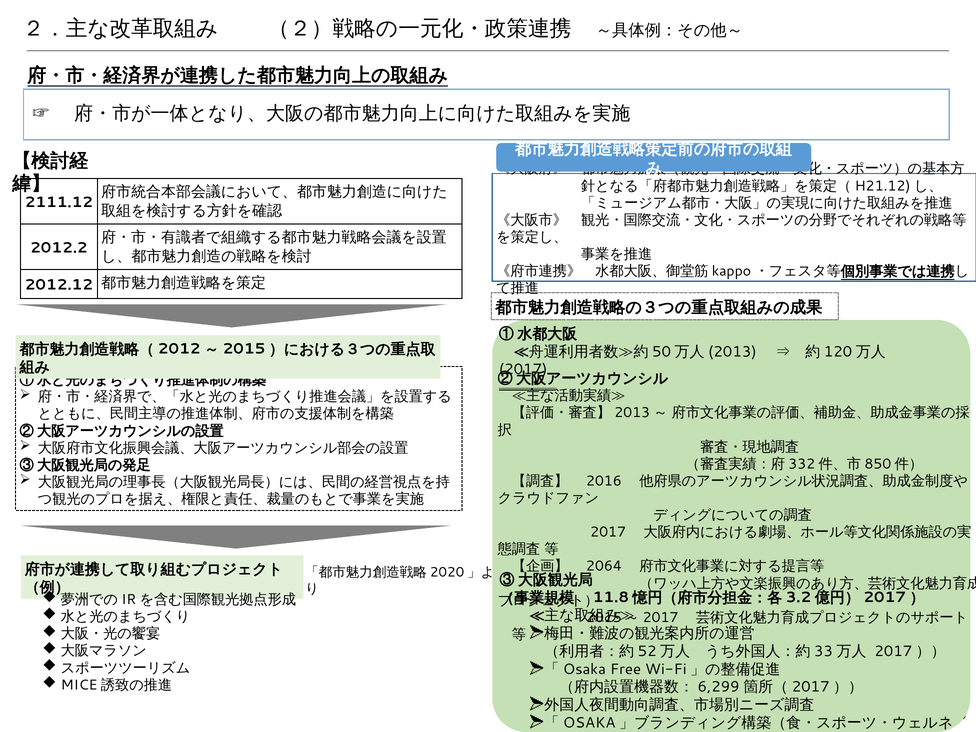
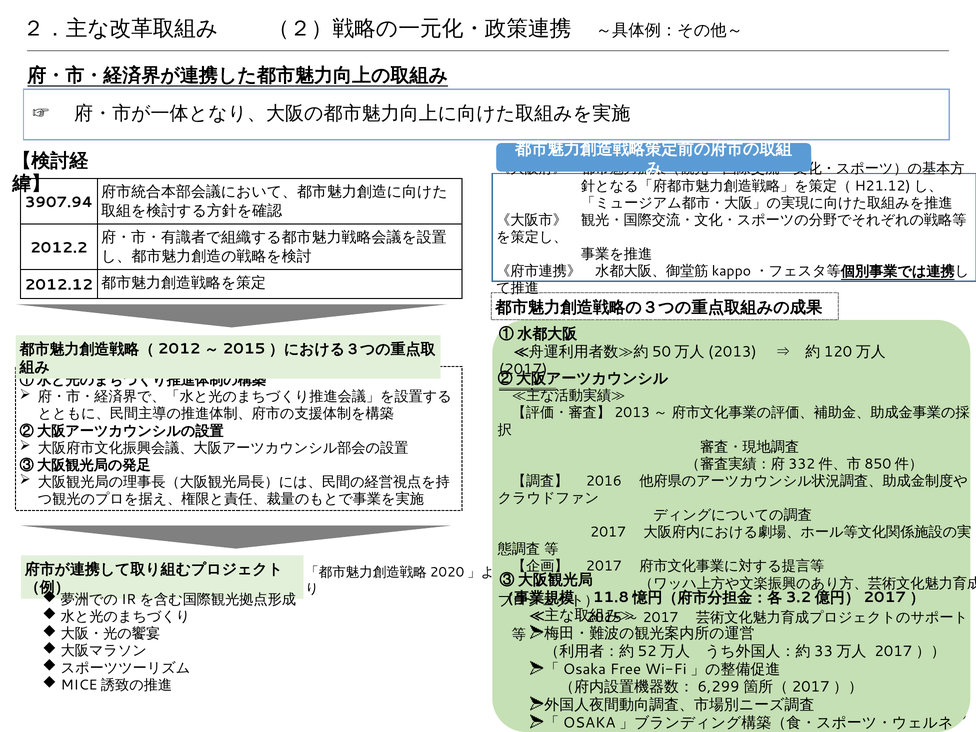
2111.12: 2111.12 -> 3907.94
2064 at (604, 566): 2064 -> 2017
